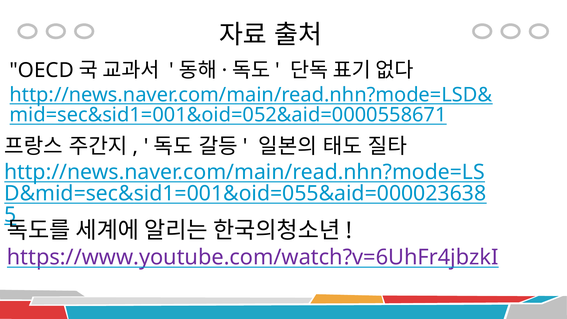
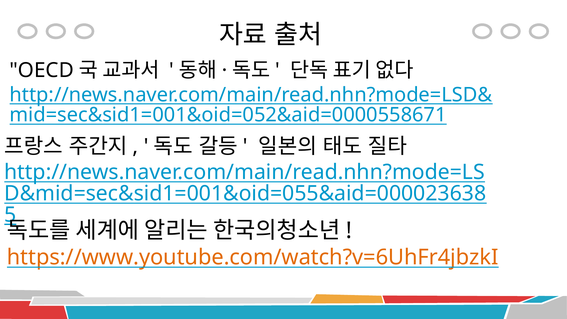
https://www.youtube.com/watch?v=6UhFr4jbzkI colour: purple -> orange
